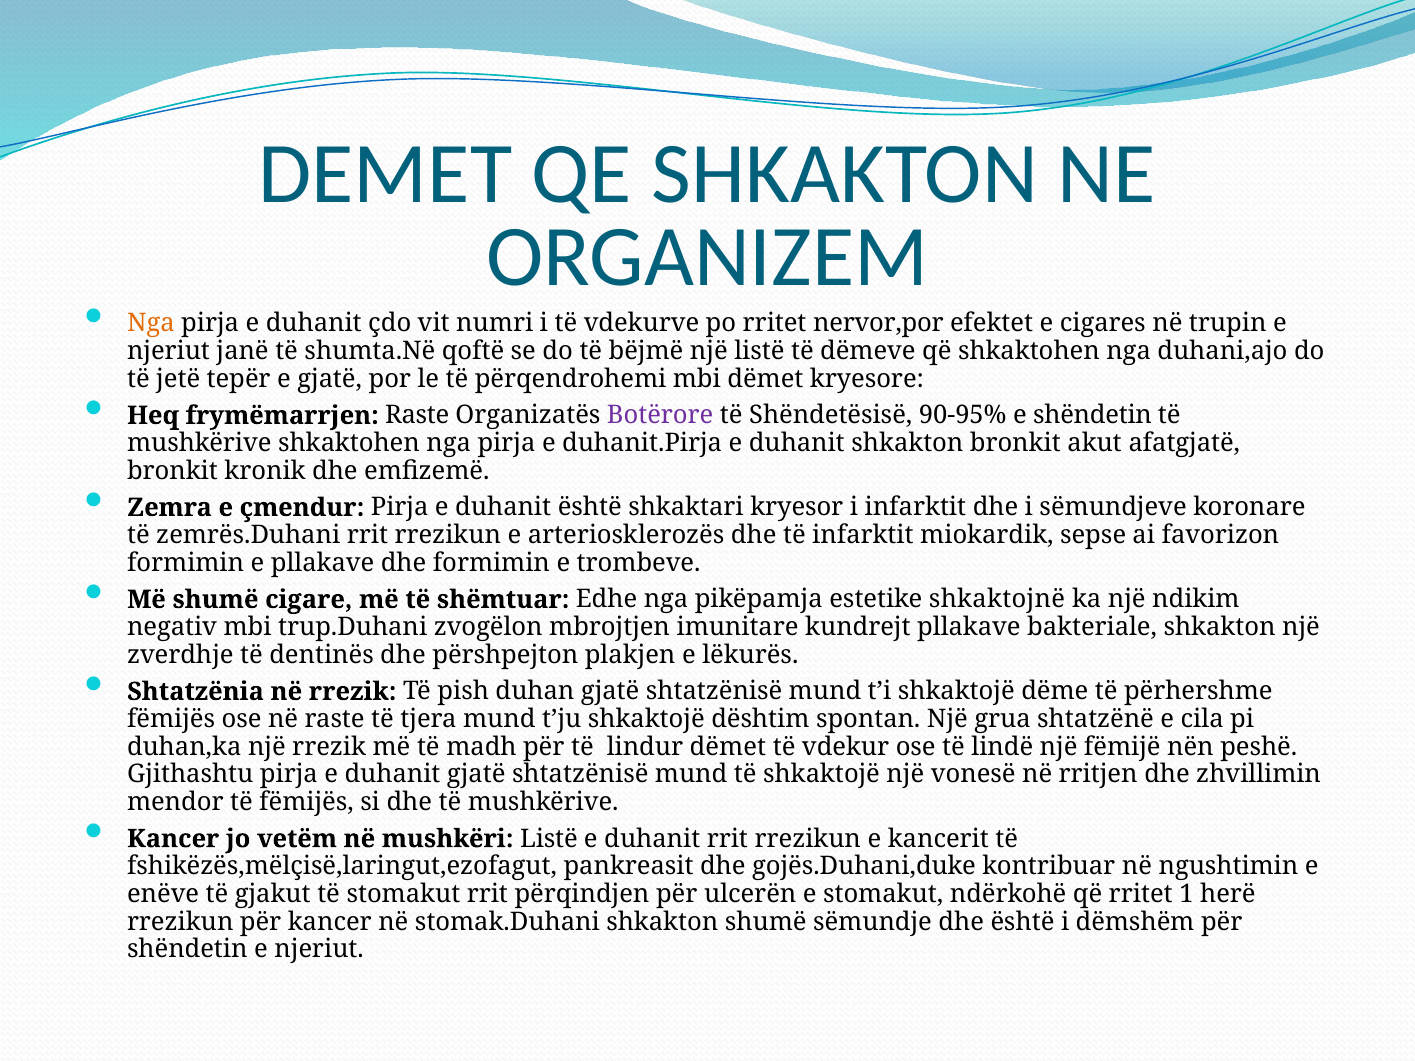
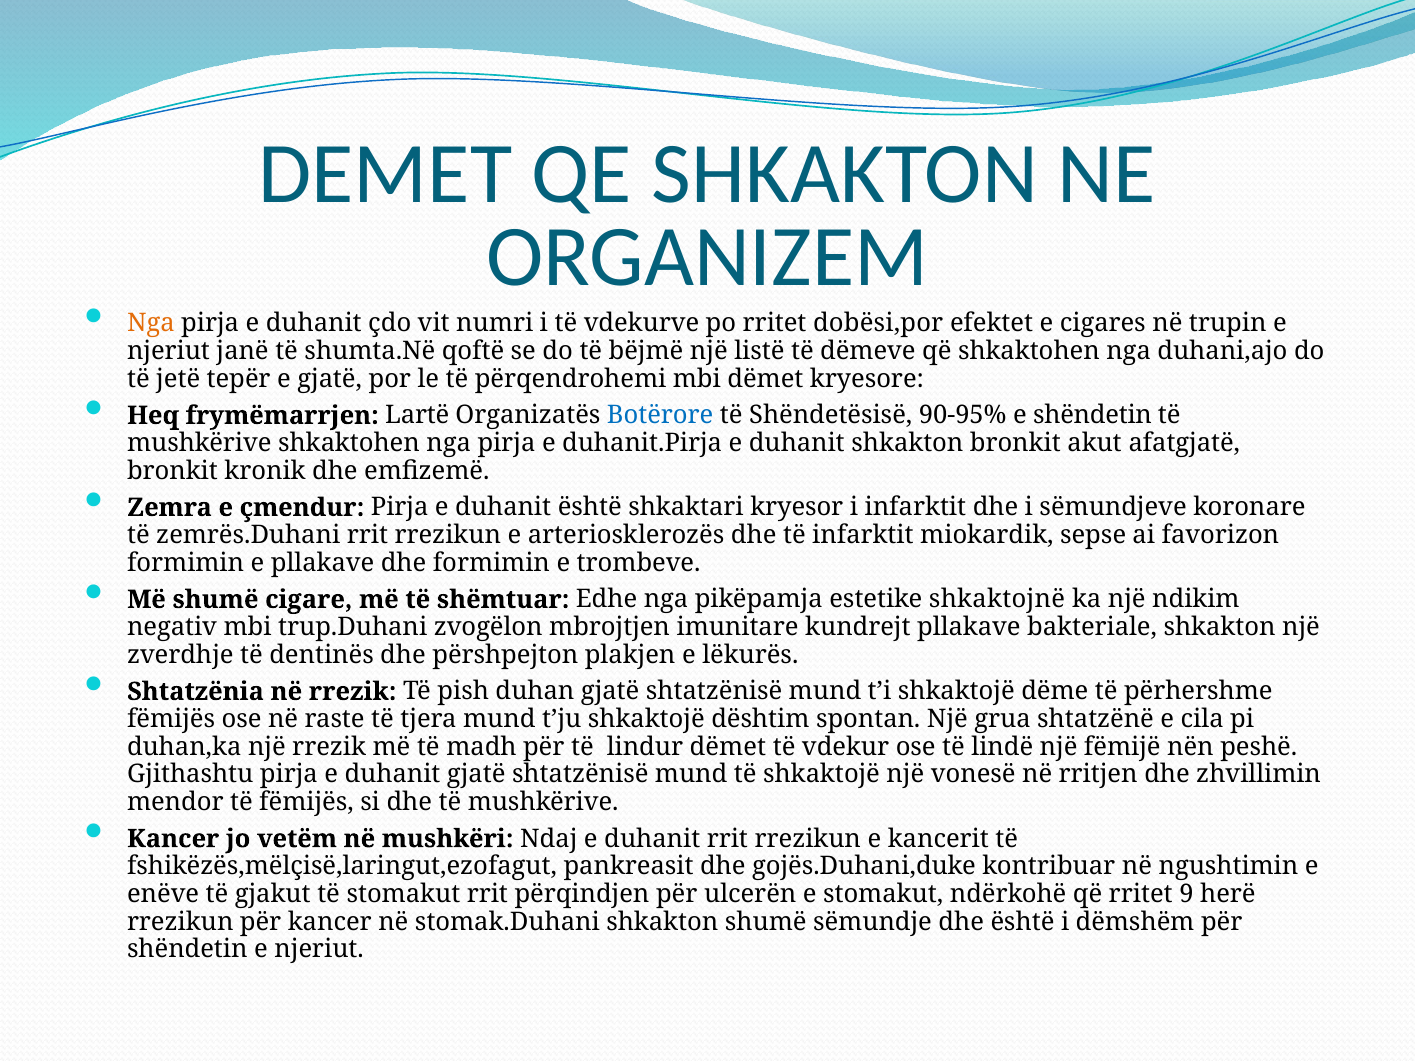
nervor,por: nervor,por -> dobësi,por
frymëmarrjen Raste: Raste -> Lartë
Botërore colour: purple -> blue
mushkëri Listë: Listë -> Ndaj
1: 1 -> 9
